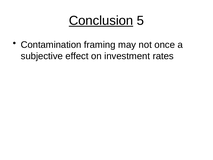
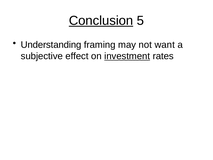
Contamination: Contamination -> Understanding
once: once -> want
investment underline: none -> present
